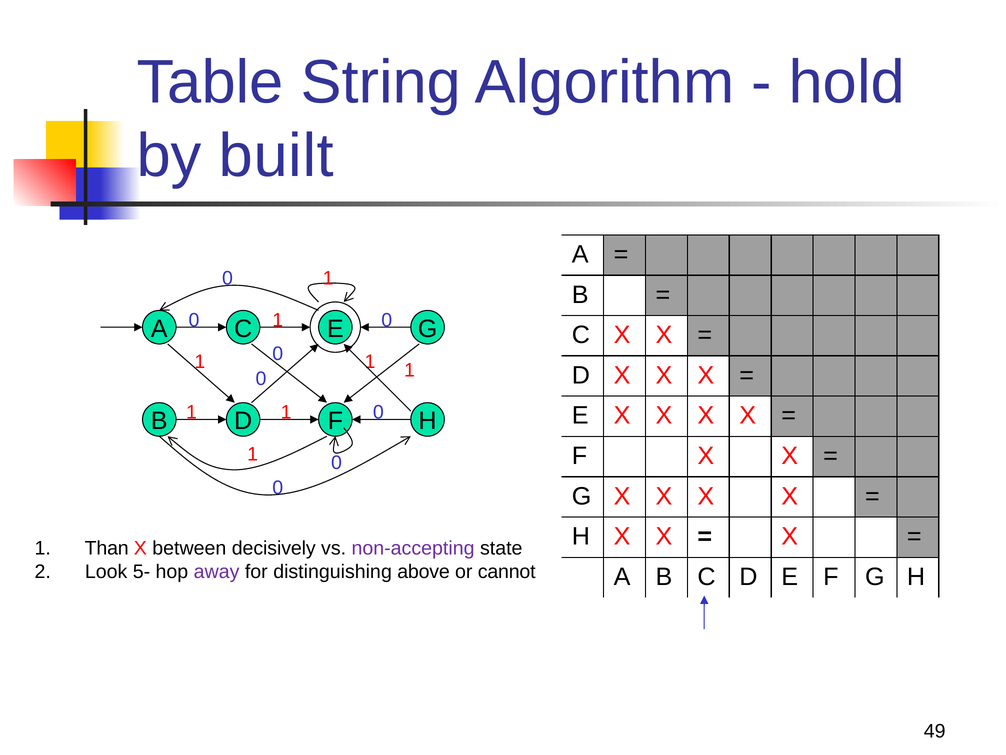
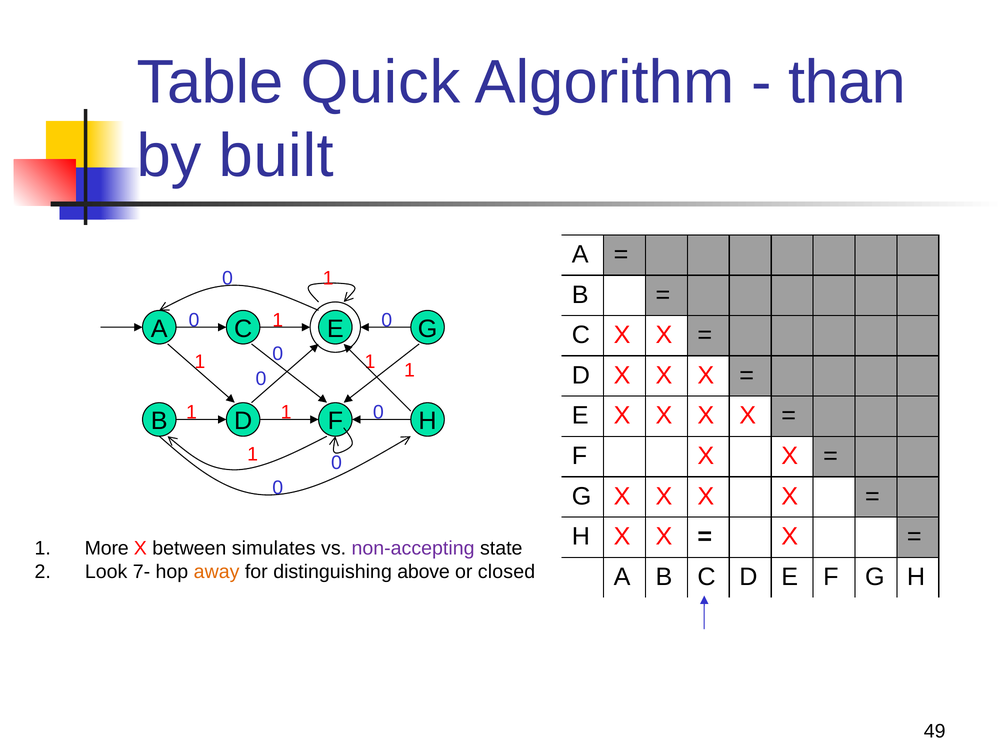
String: String -> Quick
hold: hold -> than
Than: Than -> More
decisively: decisively -> simulates
5-: 5- -> 7-
away colour: purple -> orange
cannot: cannot -> closed
